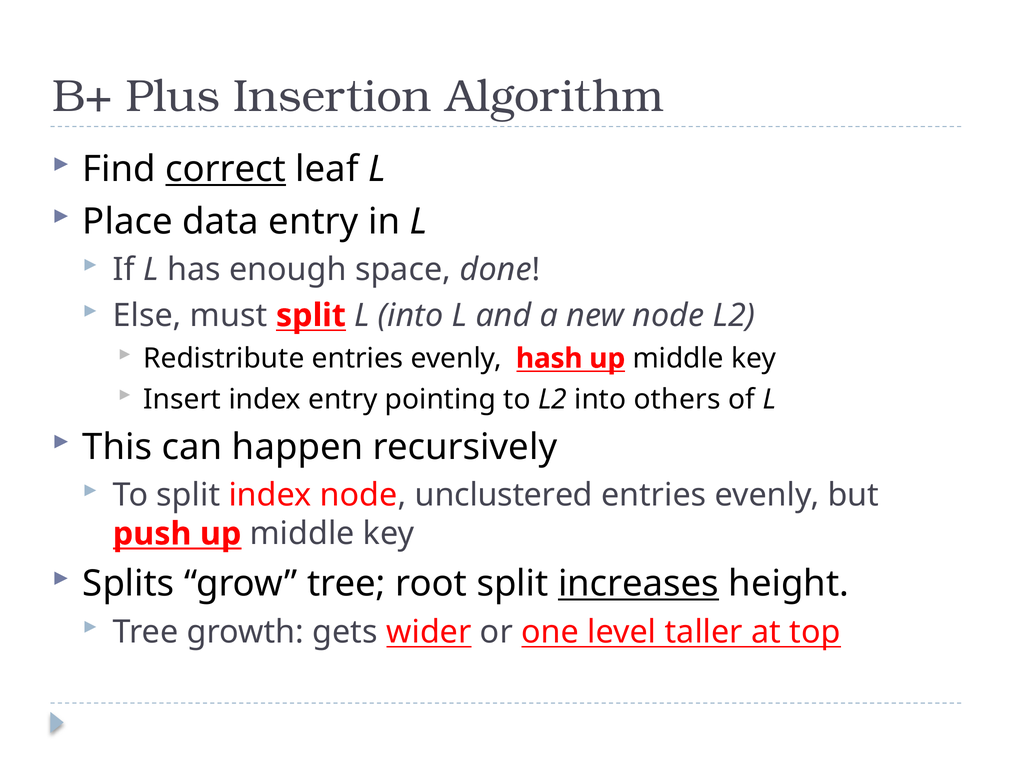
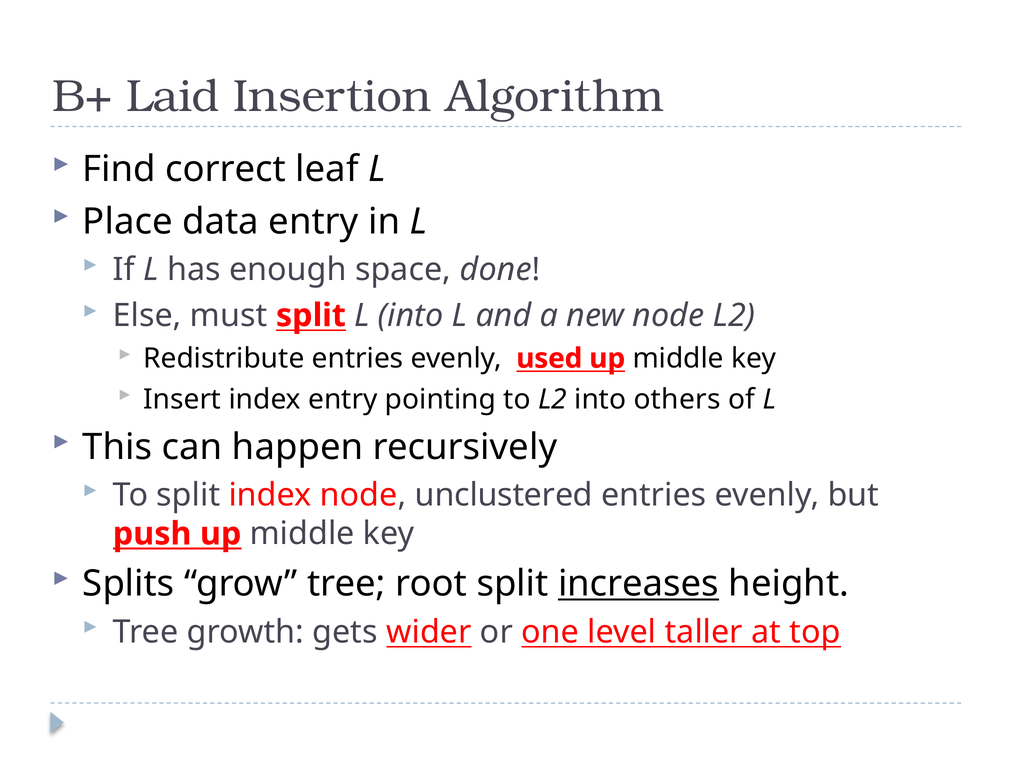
Plus: Plus -> Laid
correct underline: present -> none
hash: hash -> used
